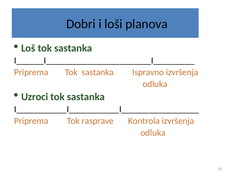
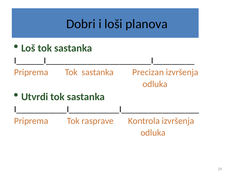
Ispravno: Ispravno -> Precizan
Uzroci: Uzroci -> Utvrdi
